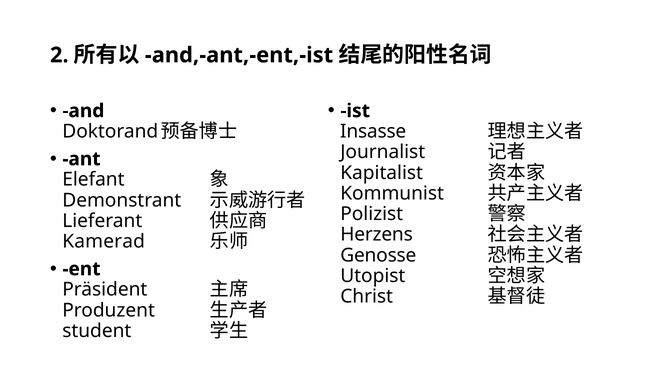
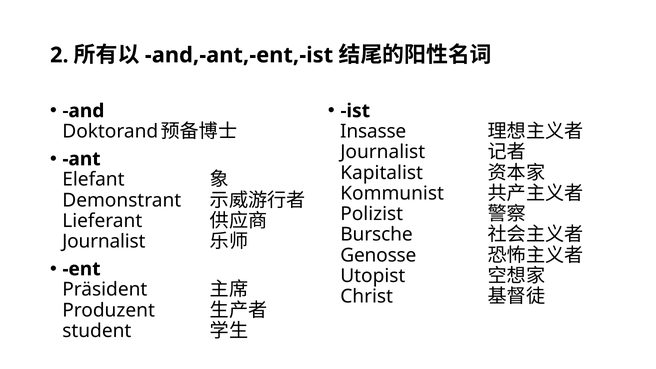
Herzens: Herzens -> Bursche
Kamerad at (104, 241): Kamerad -> Journalist
